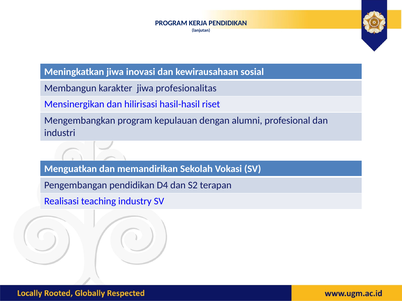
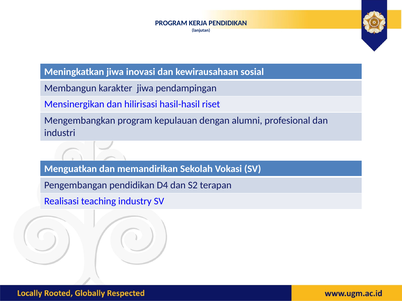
profesionalitas: profesionalitas -> pendampingan
